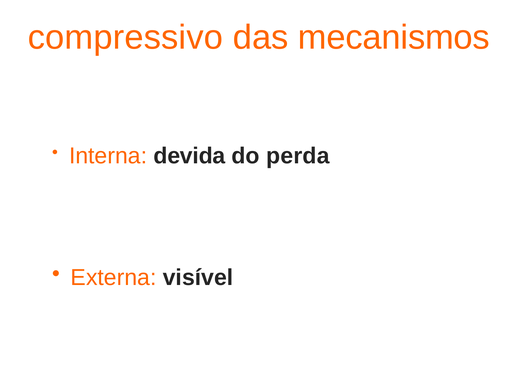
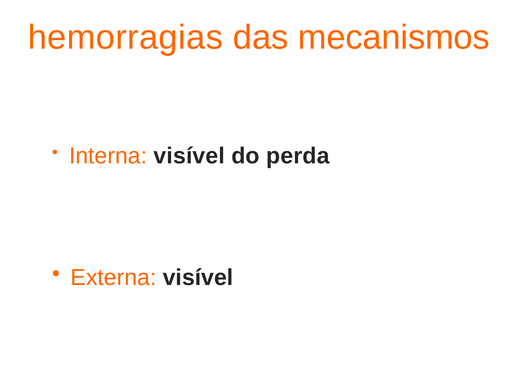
compressivo: compressivo -> hemorragias
Interna devida: devida -> visível
